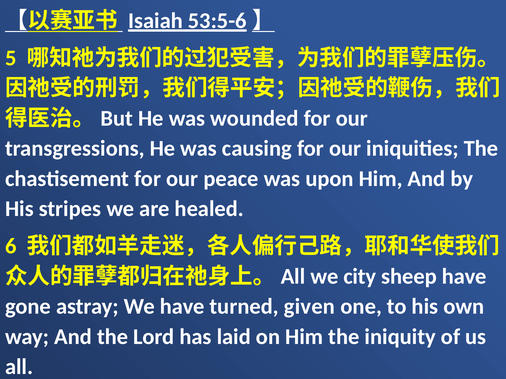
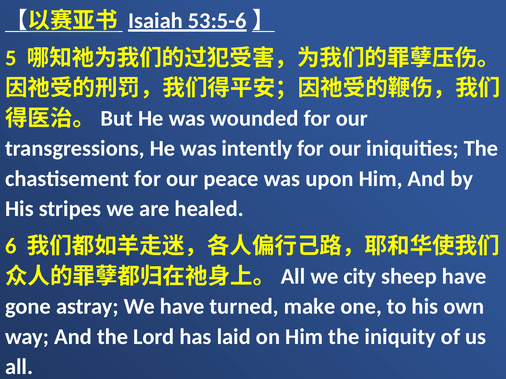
causing: causing -> intently
given: given -> make
